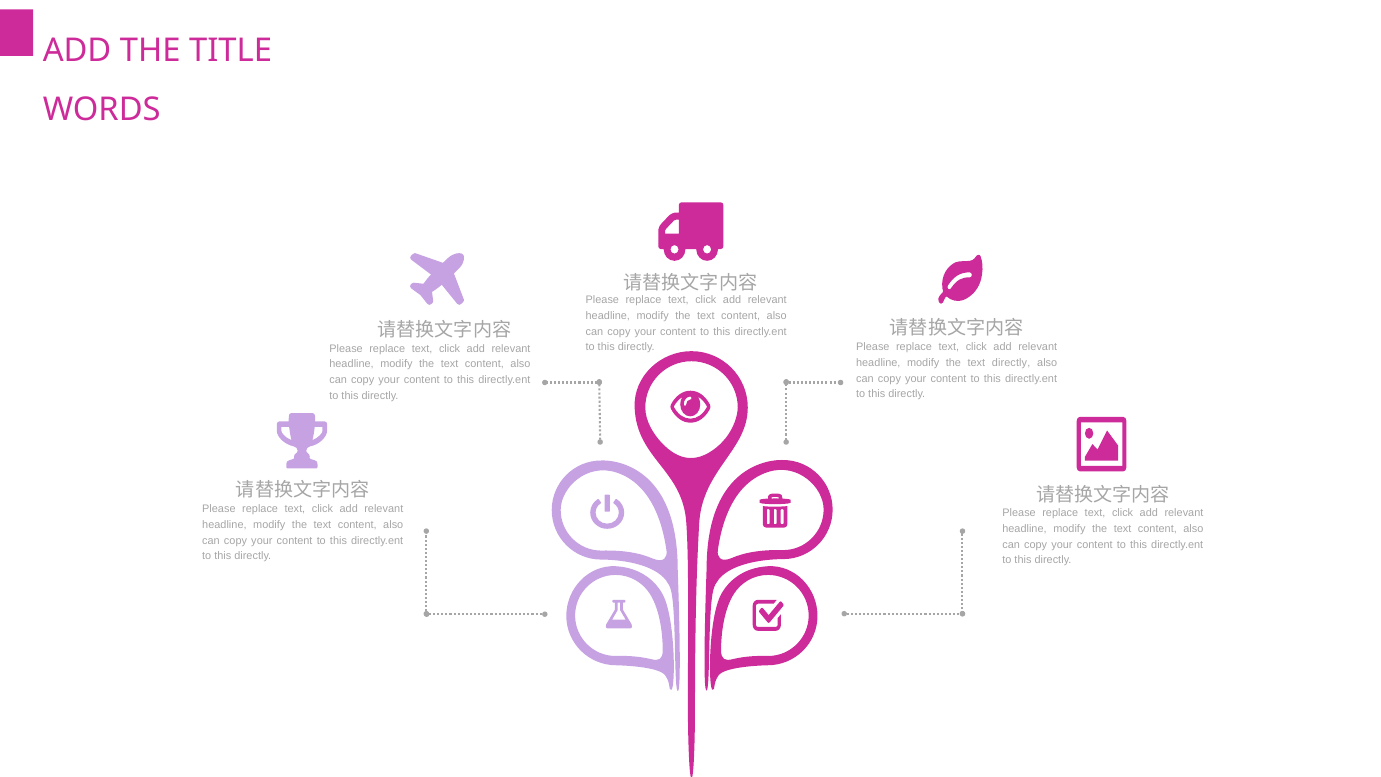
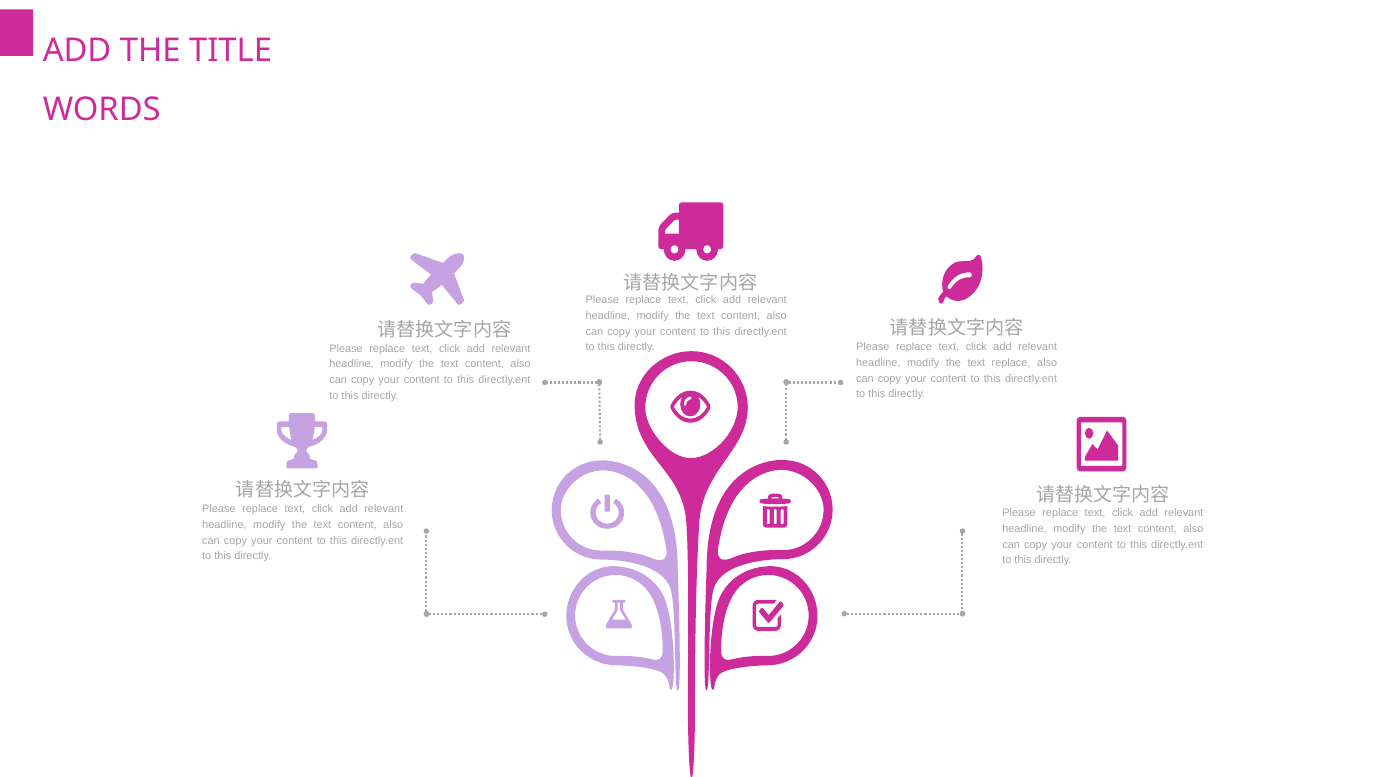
text directly: directly -> replace
